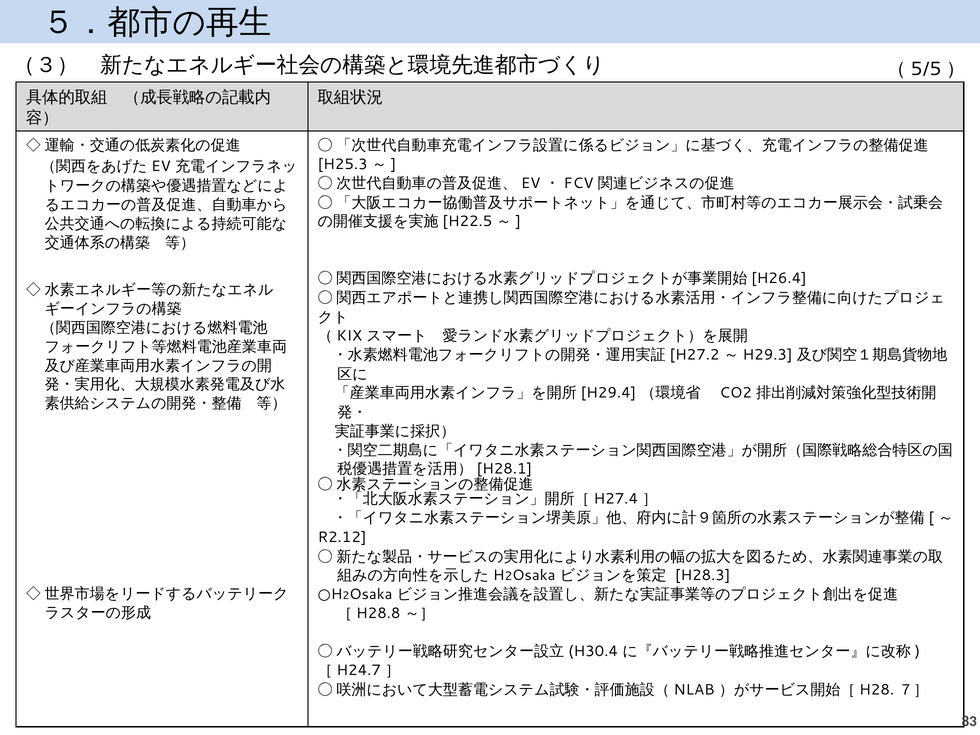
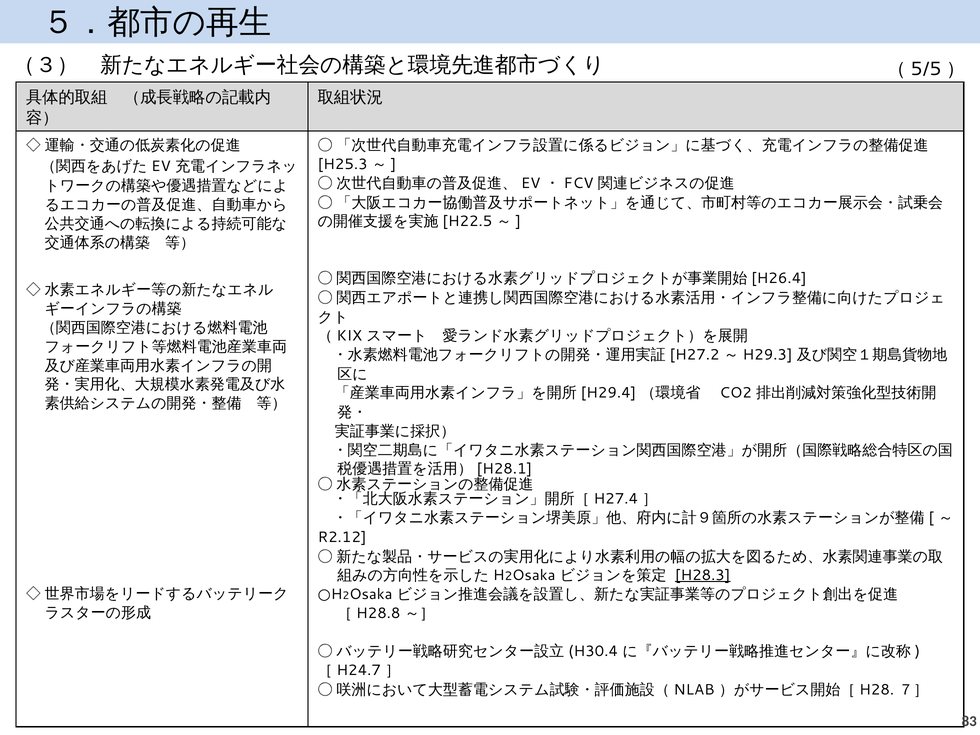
H28.3 underline: none -> present
